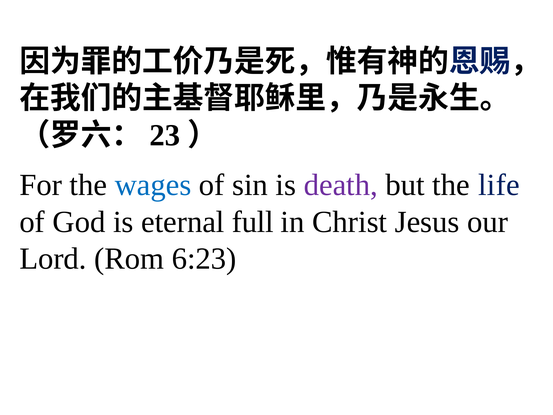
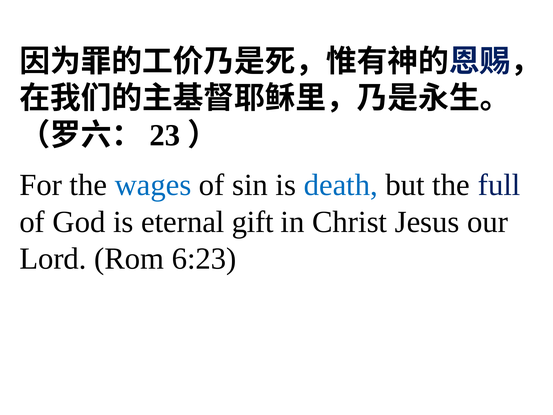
death colour: purple -> blue
life: life -> full
full: full -> gift
